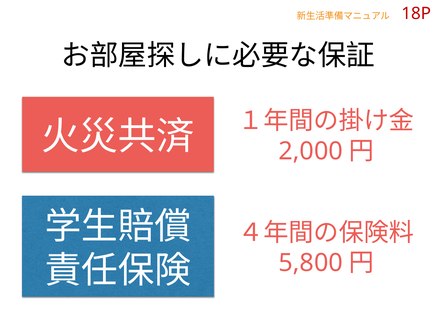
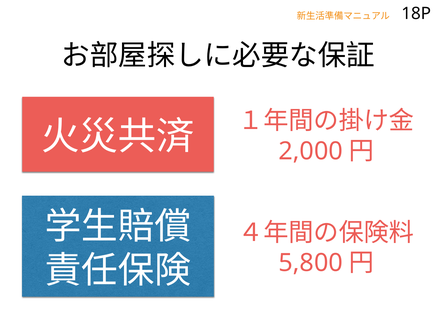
18P colour: red -> black
